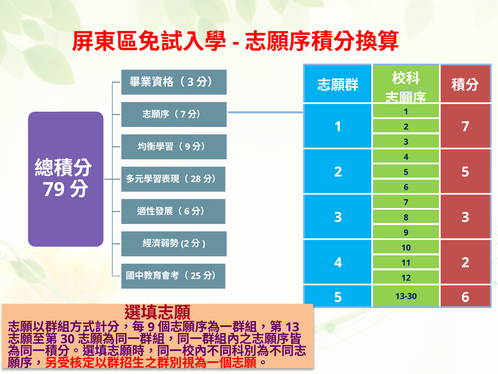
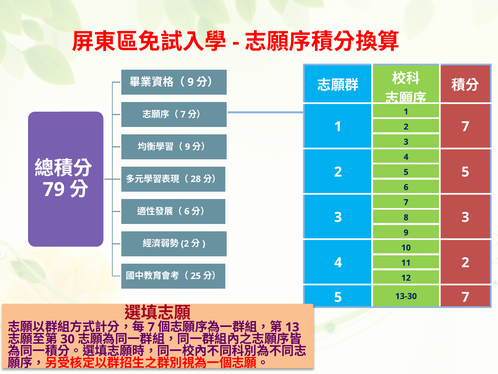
3 at (191, 82): 3 -> 9
13-30 6: 6 -> 7
9 at (151, 327): 9 -> 7
